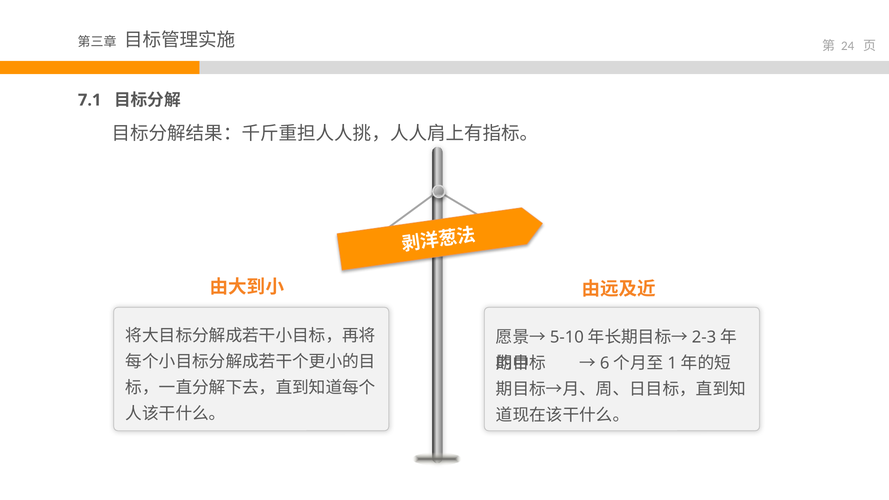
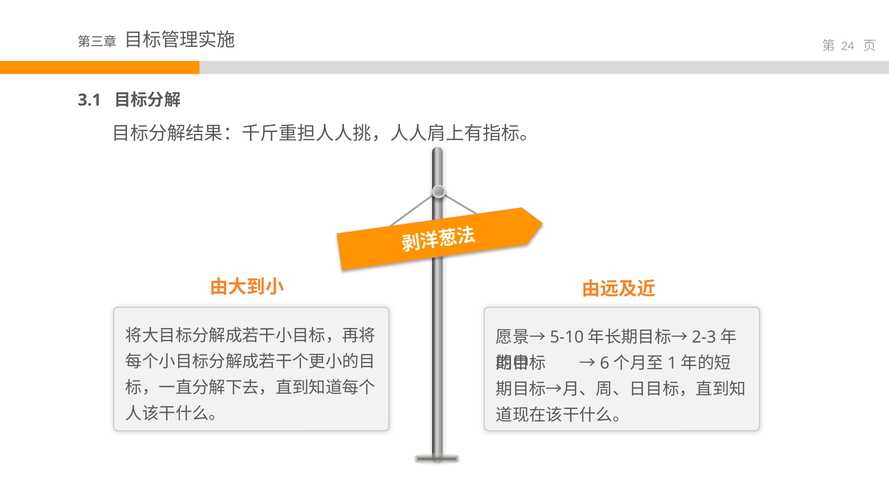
7.1: 7.1 -> 3.1
